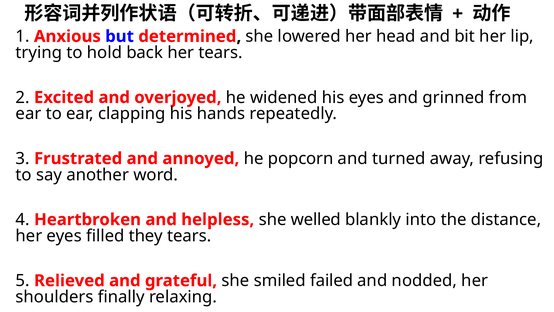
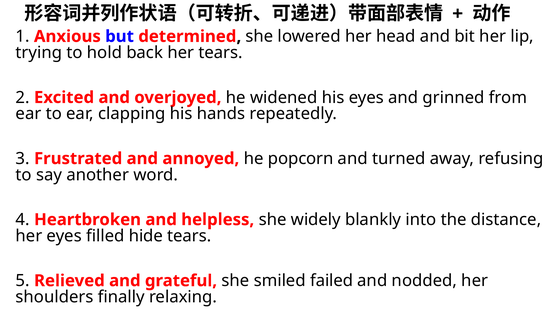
welled: welled -> widely
they: they -> hide
